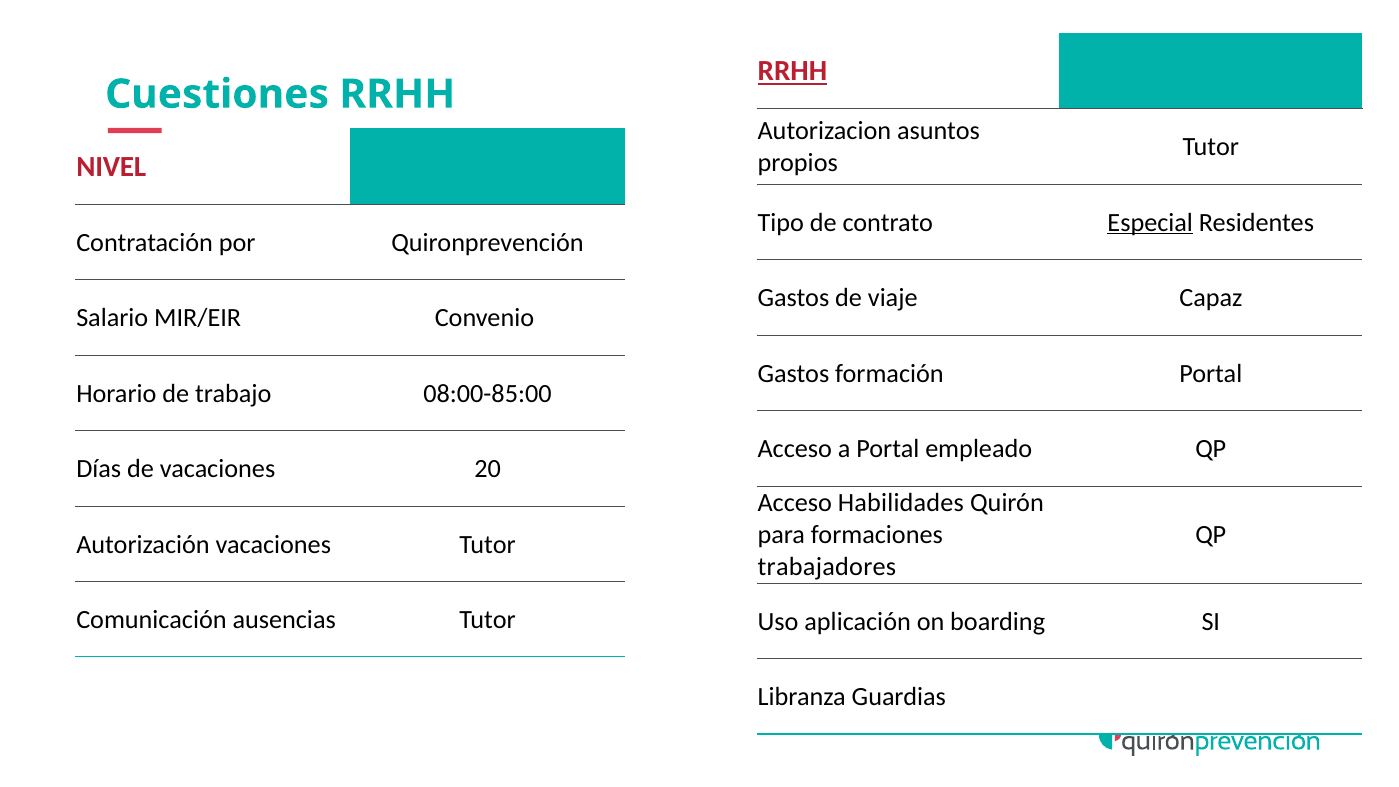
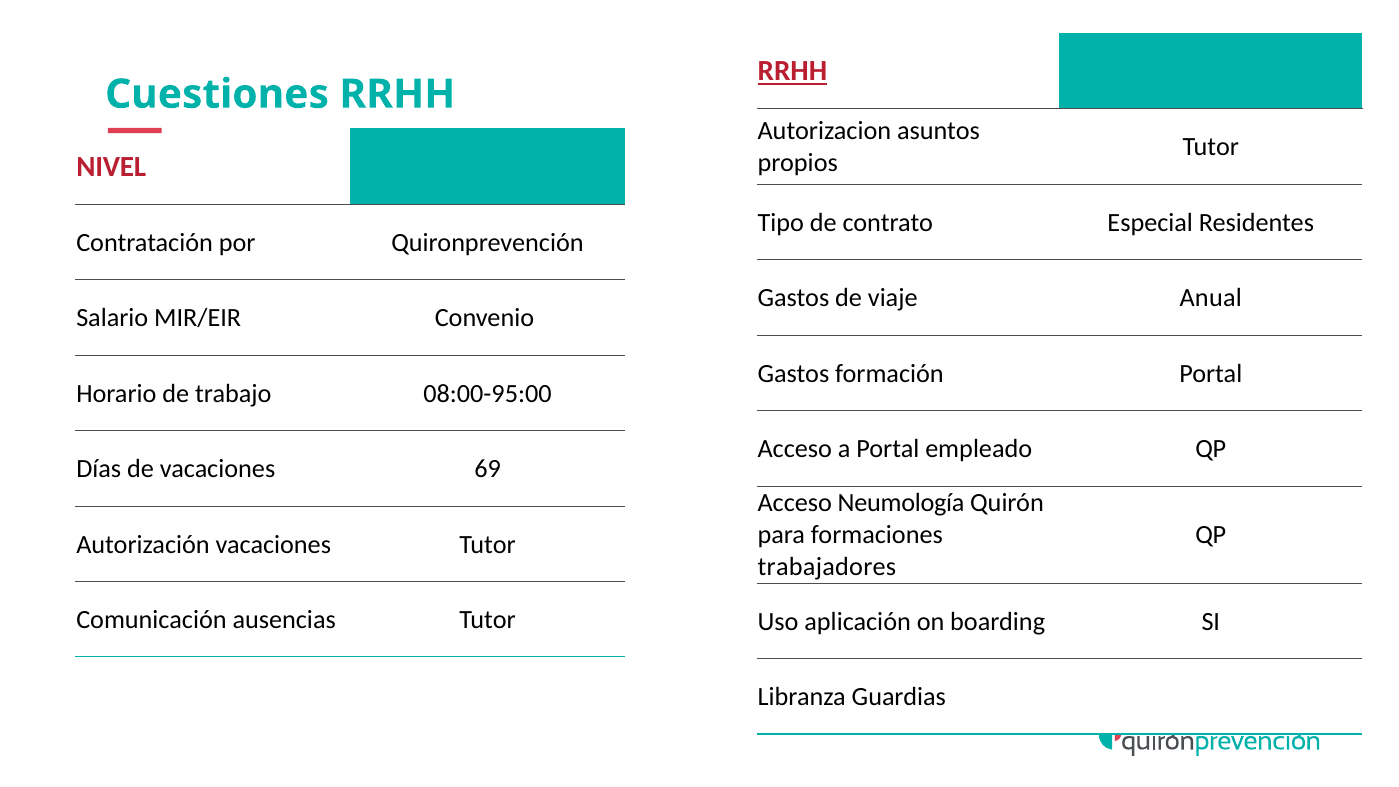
Especial underline: present -> none
Capaz: Capaz -> Anual
08:00-85:00: 08:00-85:00 -> 08:00-95:00
20: 20 -> 69
Habilidades: Habilidades -> Neumología
